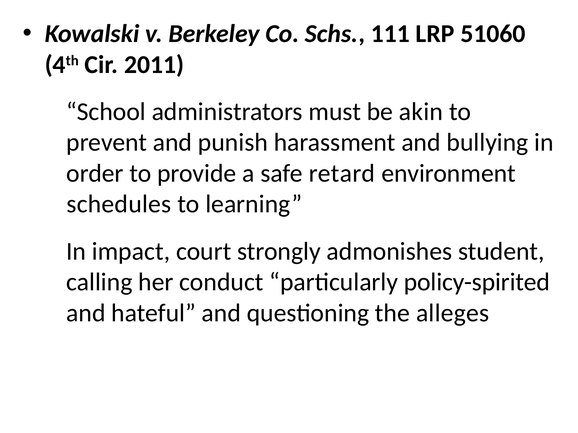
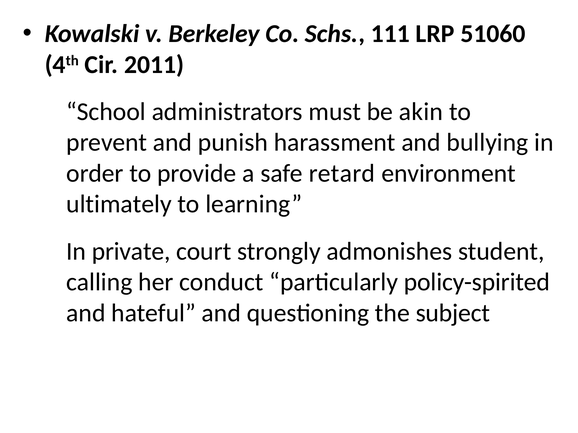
schedules: schedules -> ultimately
impact: impact -> private
alleges: alleges -> subject
